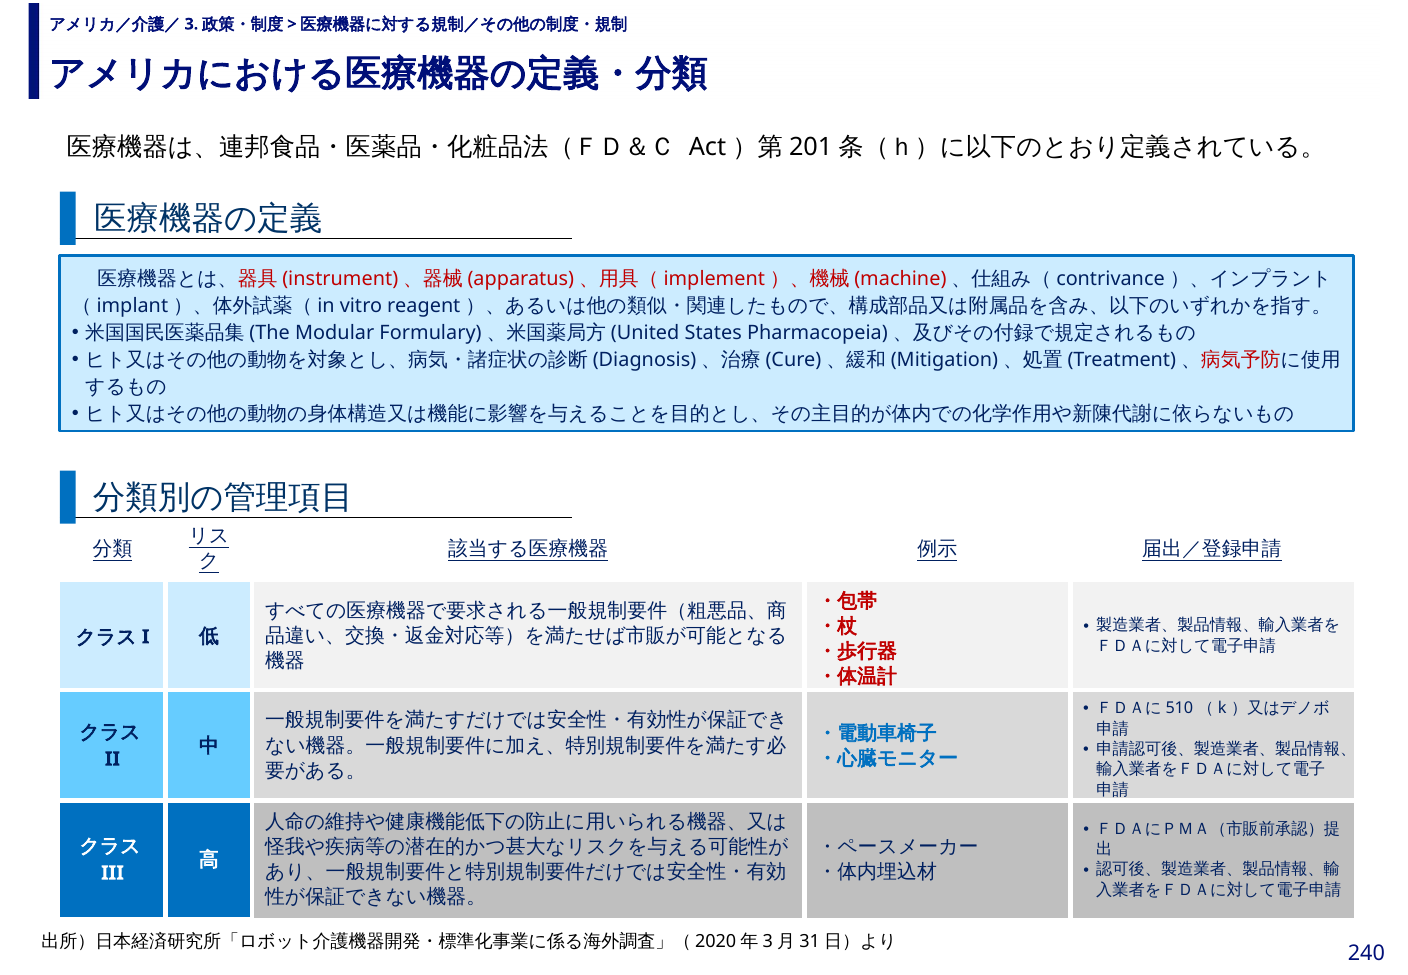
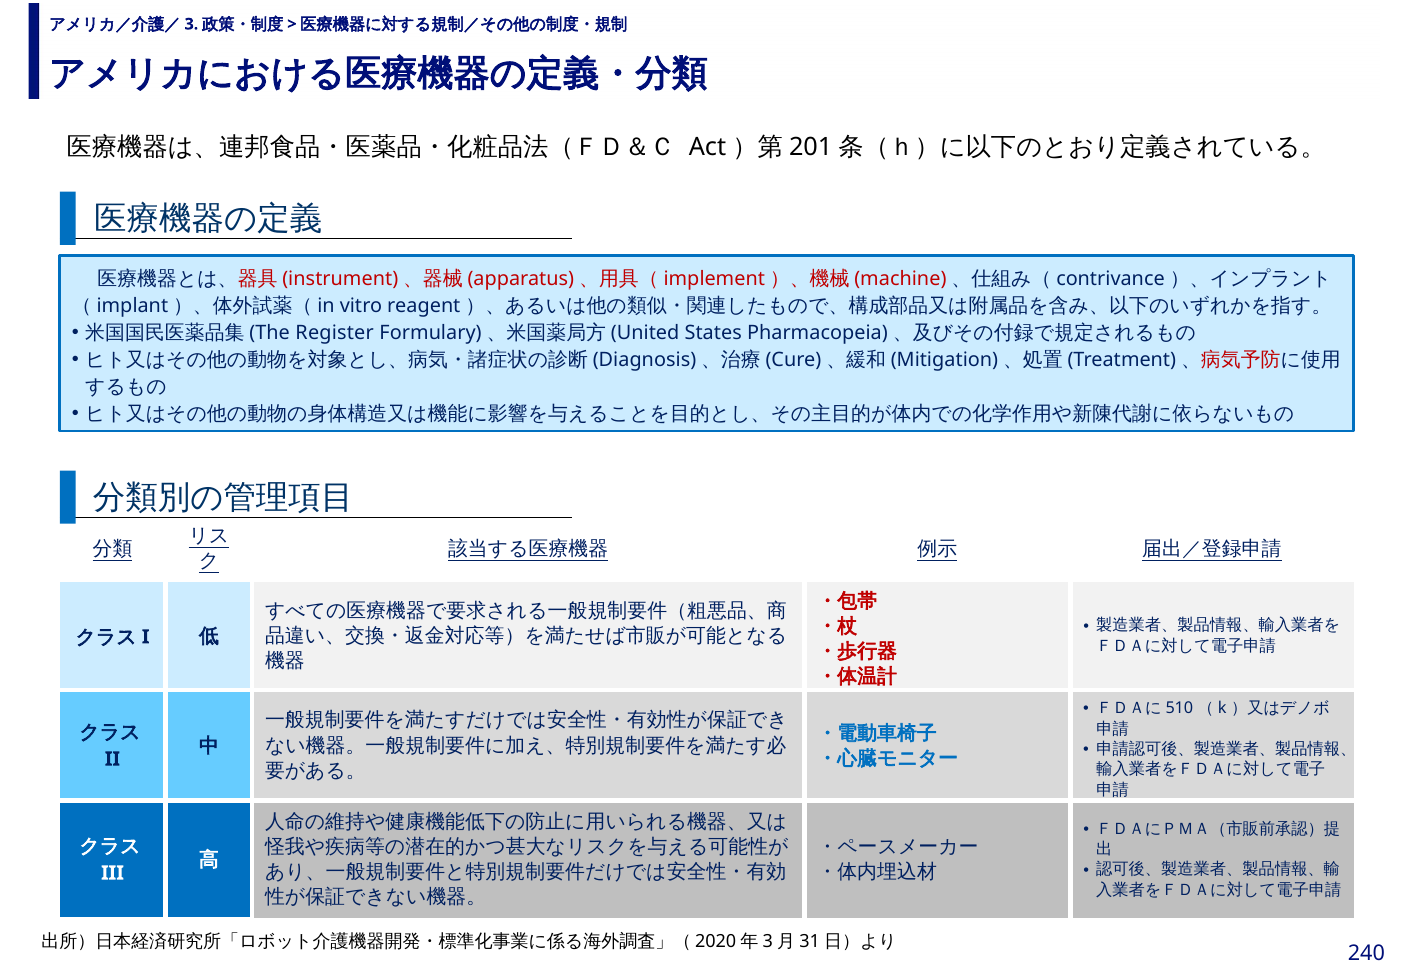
Modular: Modular -> Register
